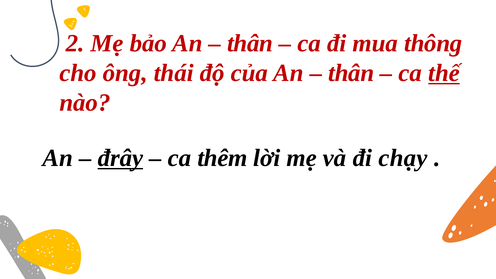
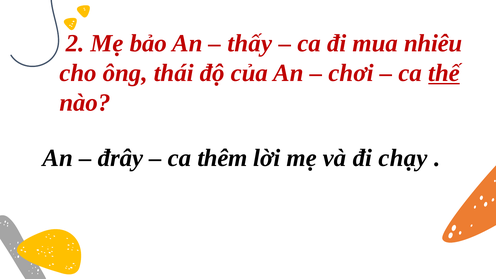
thân at (250, 43): thân -> thấy
thông: thông -> nhiêu
thân at (351, 73): thân -> chơi
đrây underline: present -> none
